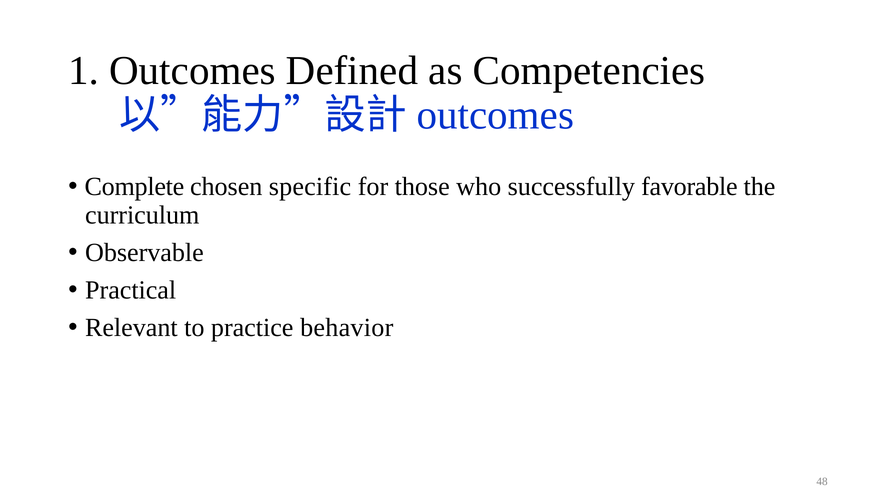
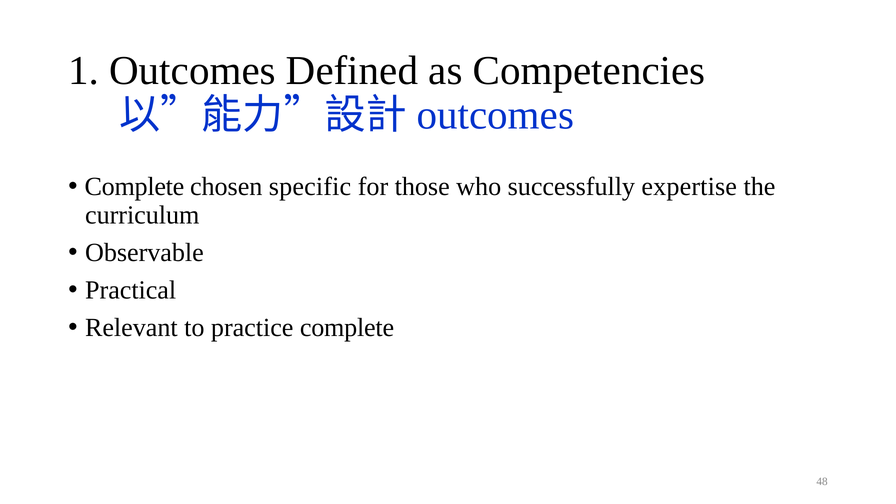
favorable: favorable -> expertise
practice behavior: behavior -> complete
